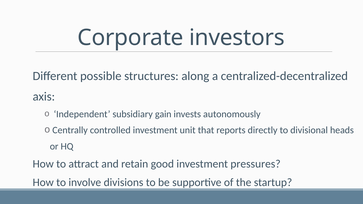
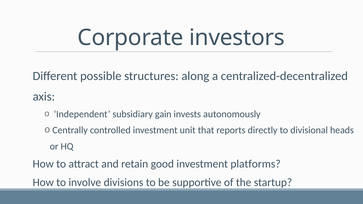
pressures: pressures -> platforms
